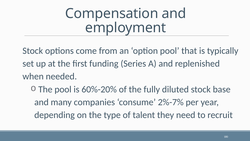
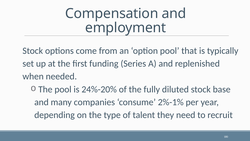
60%-20%: 60%-20% -> 24%-20%
2%-7%: 2%-7% -> 2%-1%
